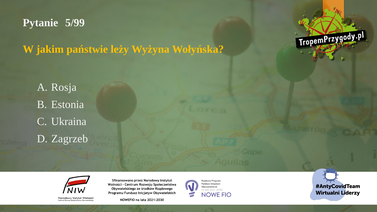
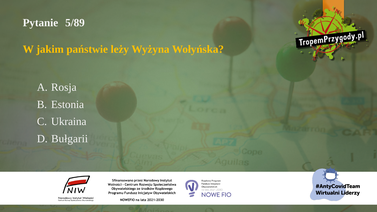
5/99: 5/99 -> 5/89
Zagrzeb: Zagrzeb -> Bułgarii
